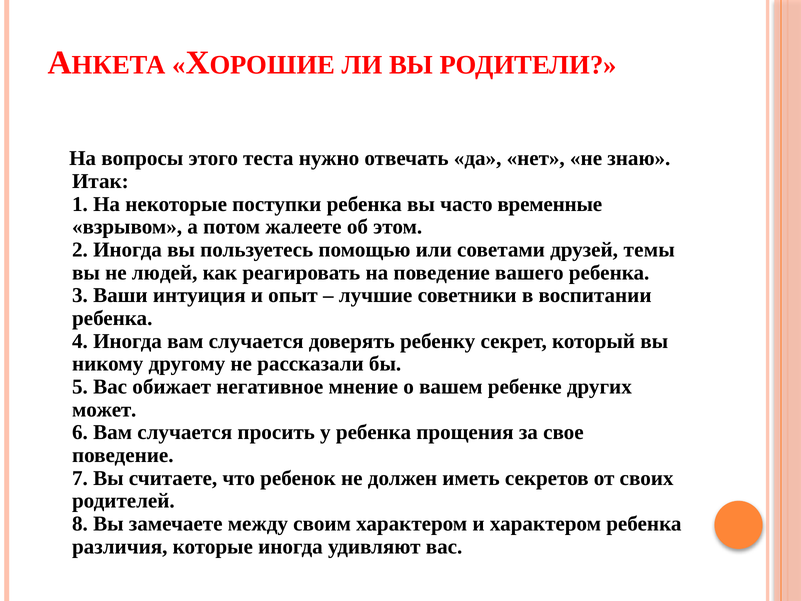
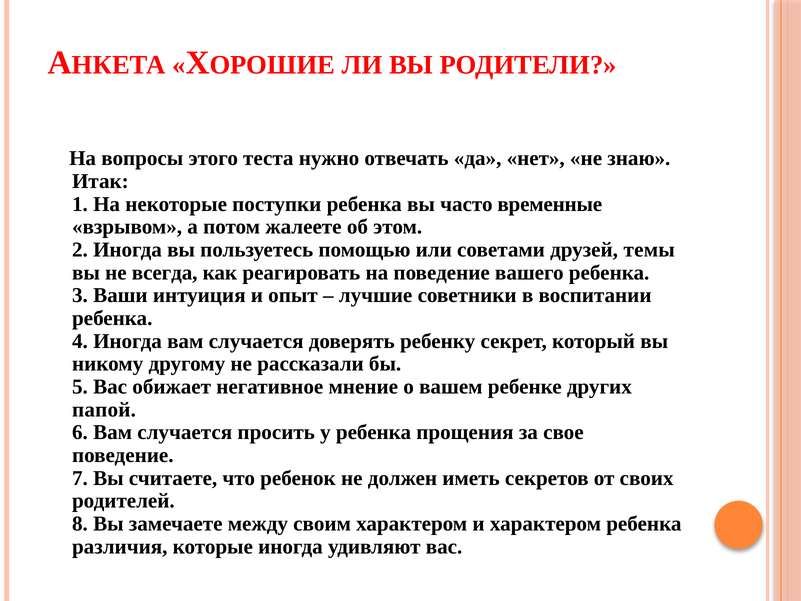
людей: людей -> всегда
может: может -> папой
